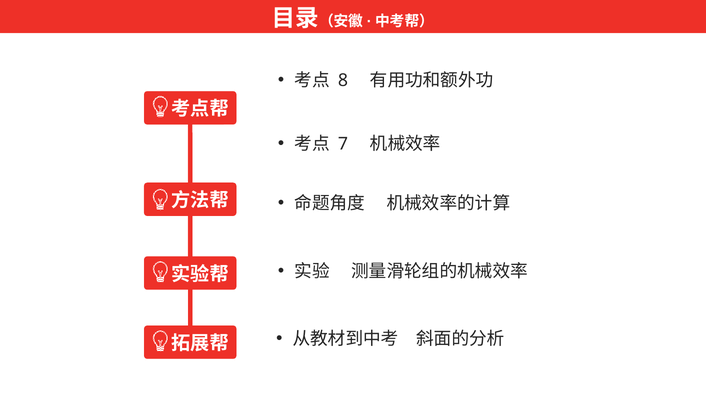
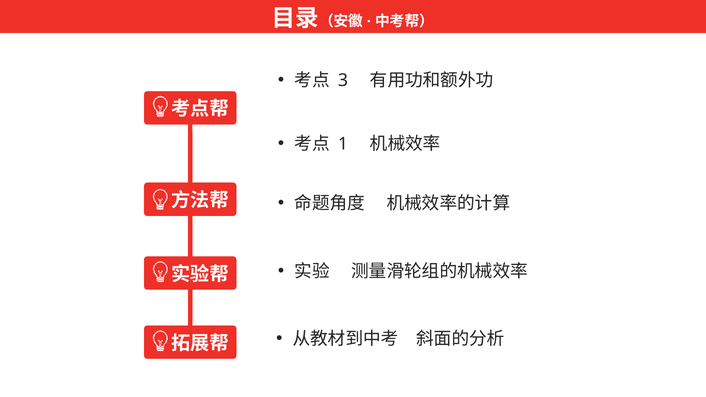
8: 8 -> 3
7: 7 -> 1
